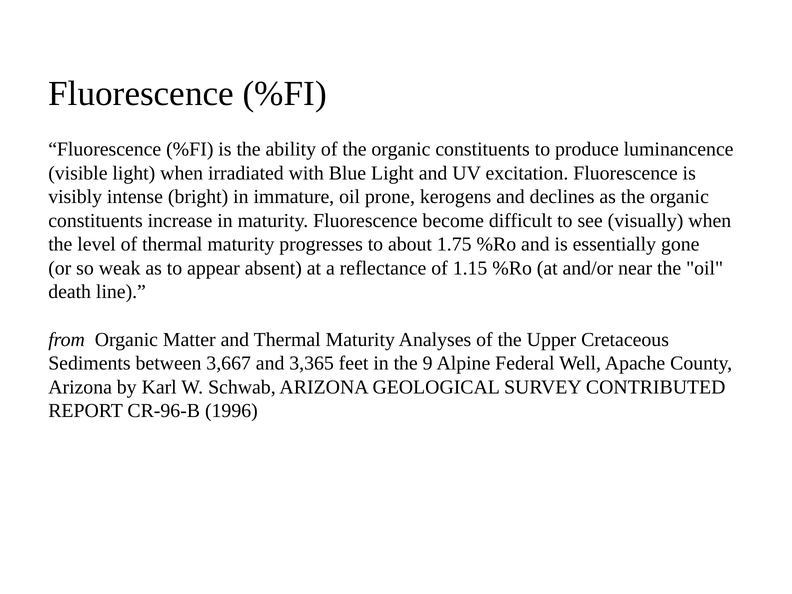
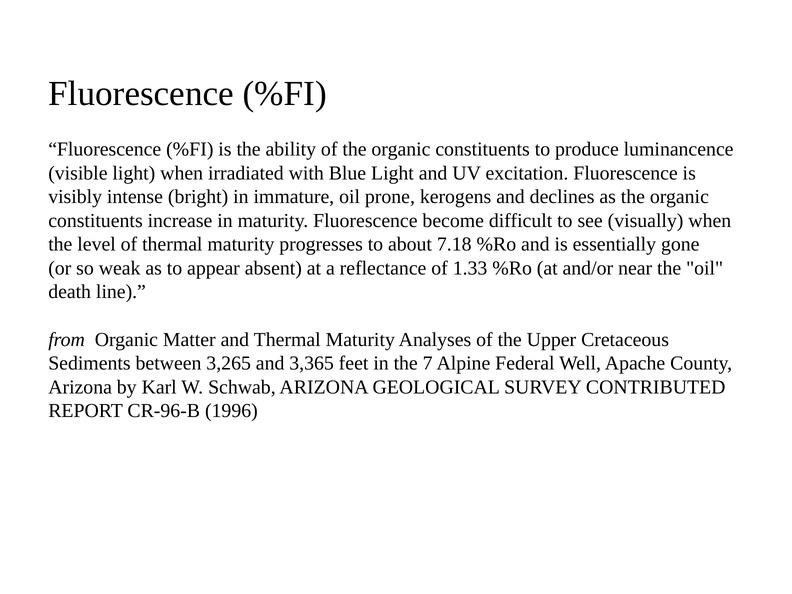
1.75: 1.75 -> 7.18
1.15: 1.15 -> 1.33
3,667: 3,667 -> 3,265
9: 9 -> 7
